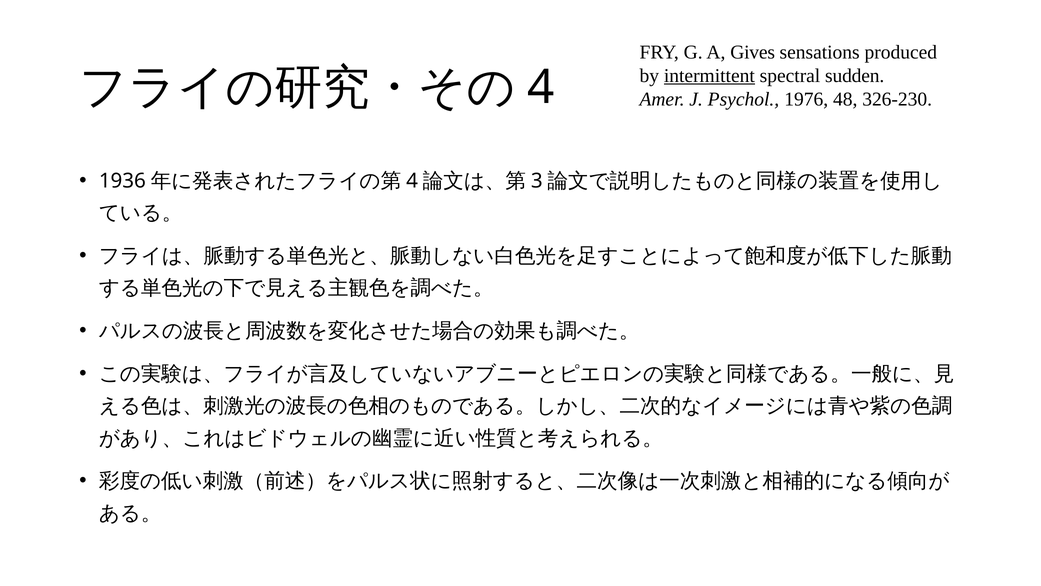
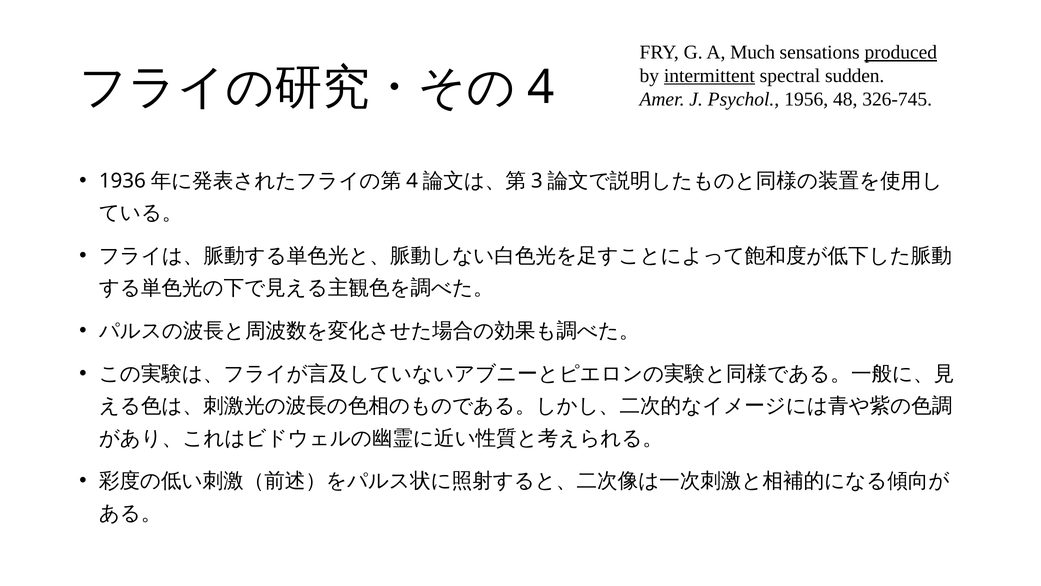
Gives: Gives -> Much
produced underline: none -> present
1976: 1976 -> 1956
326-230: 326-230 -> 326-745
